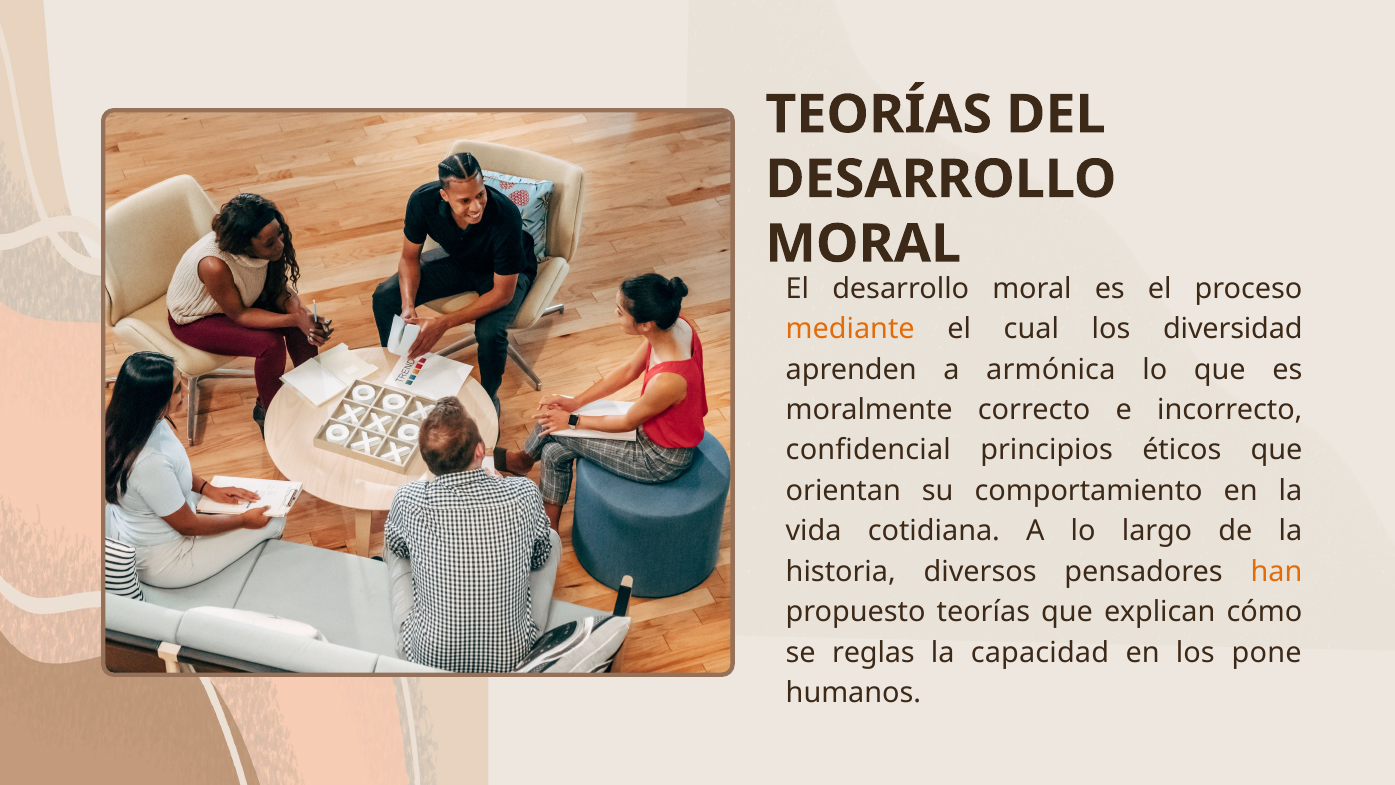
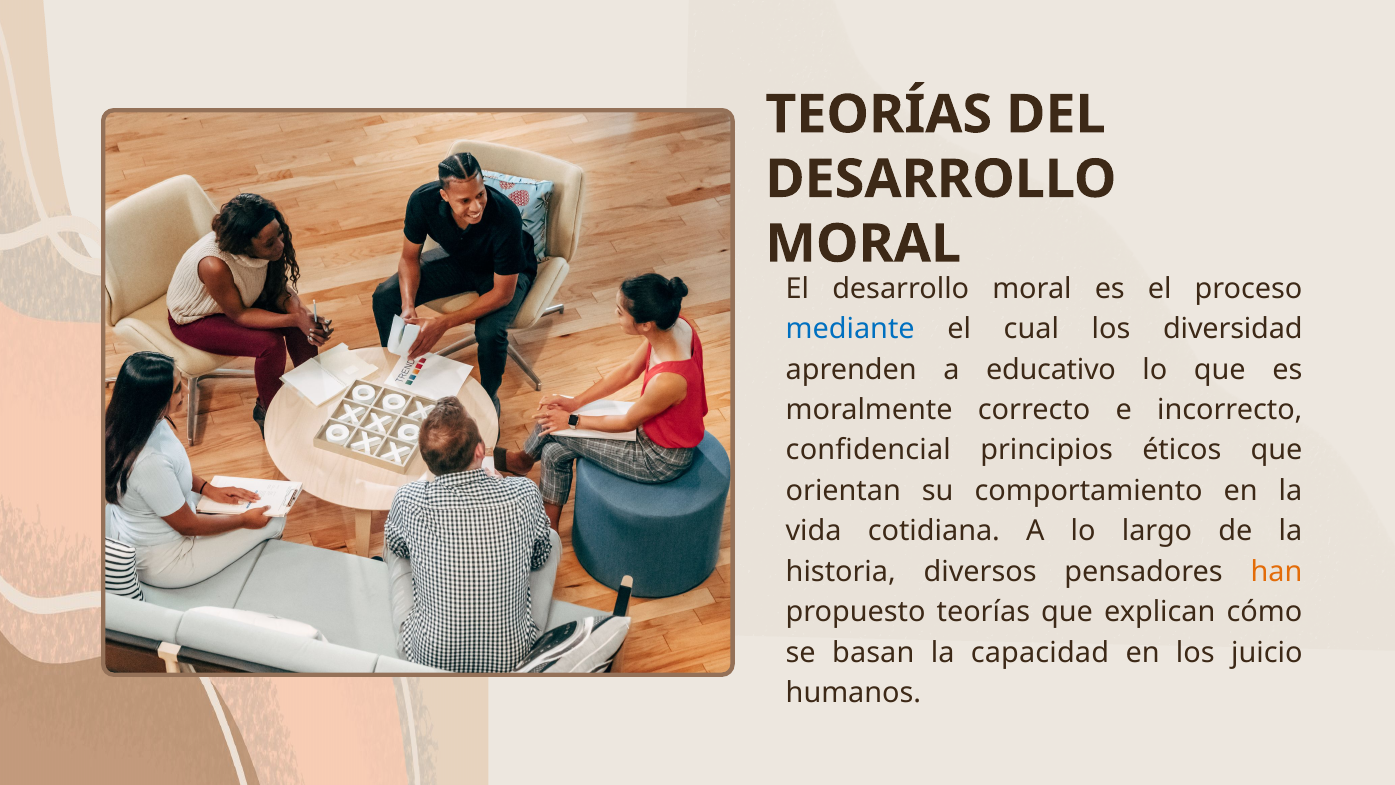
mediante colour: orange -> blue
armónica: armónica -> educativo
reglas: reglas -> basan
pone: pone -> juicio
